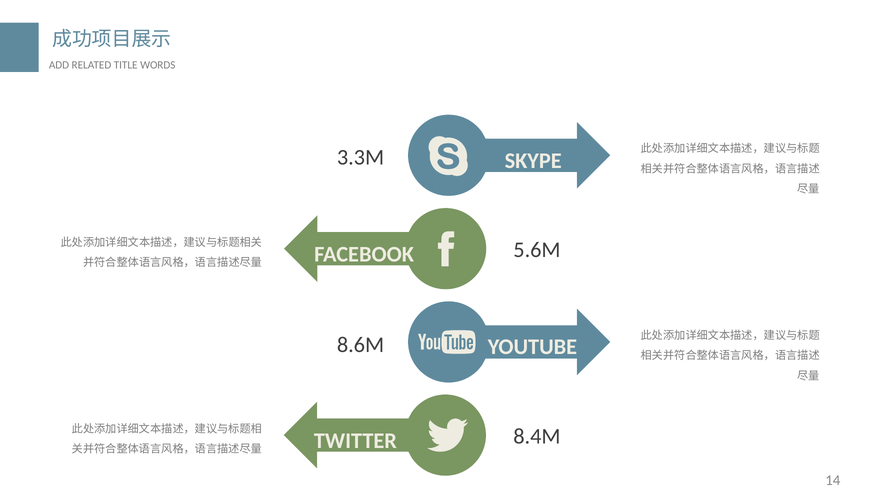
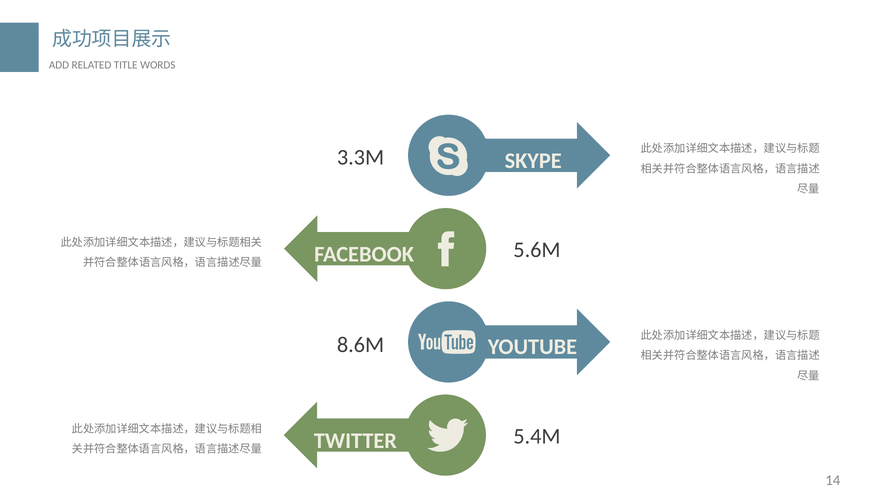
8.4M: 8.4M -> 5.4M
